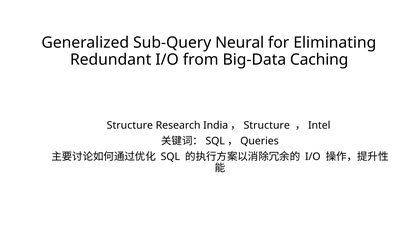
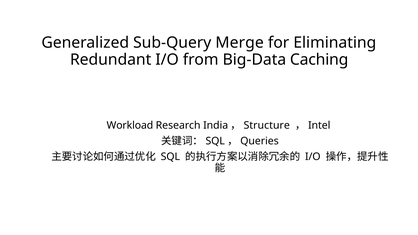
Neural: Neural -> Merge
Structure at (130, 126): Structure -> Workload
